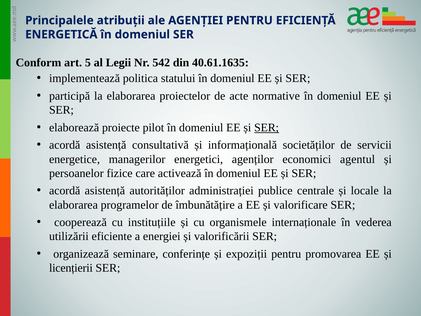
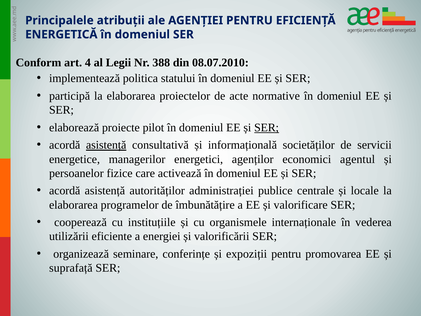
5: 5 -> 4
542: 542 -> 388
40.61.1635: 40.61.1635 -> 08.07.2010
asistență at (106, 145) underline: none -> present
licențierii: licențierii -> suprafață
